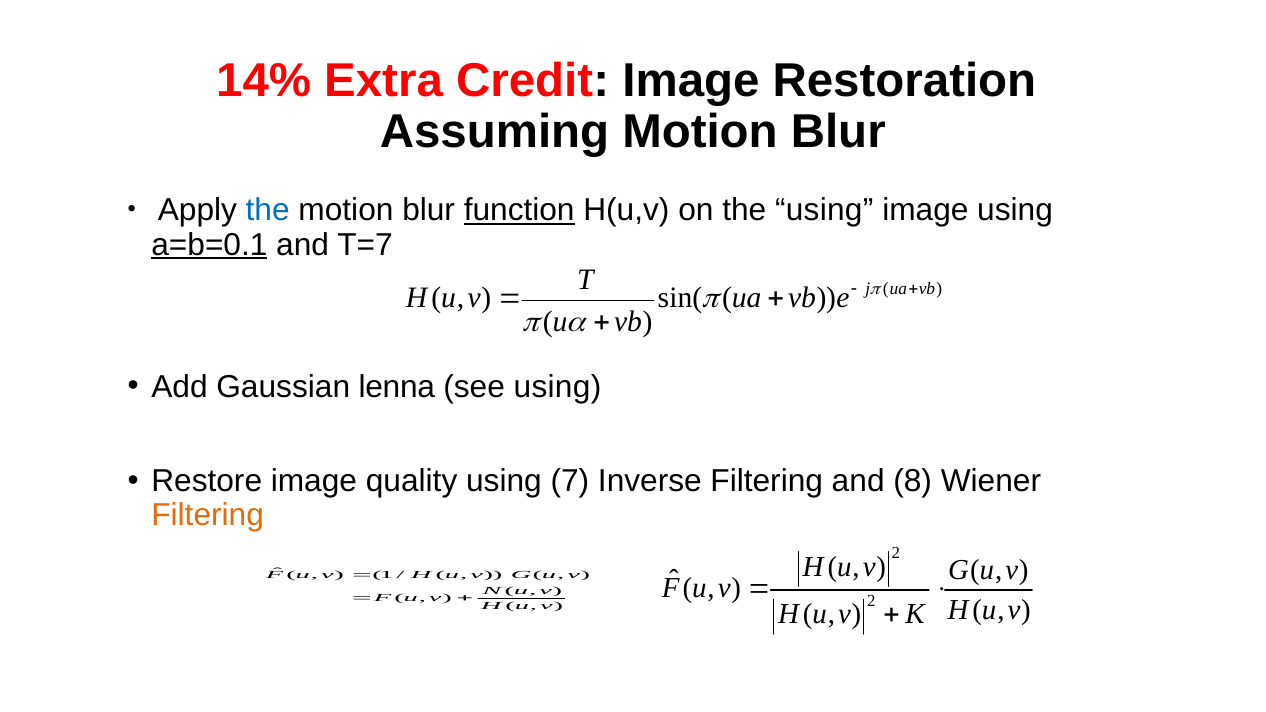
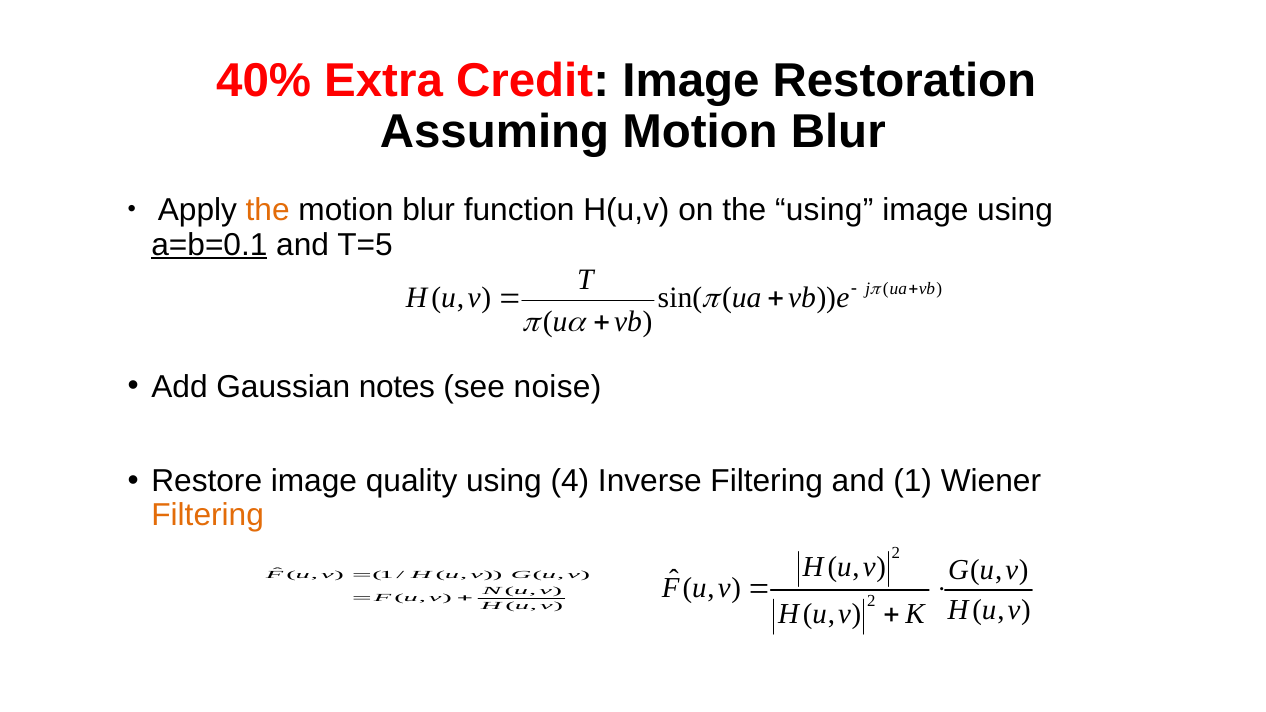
14%: 14% -> 40%
the at (268, 210) colour: blue -> orange
function underline: present -> none
T=7: T=7 -> T=5
lenna: lenna -> notes
see using: using -> noise
7: 7 -> 4
and 8: 8 -> 1
